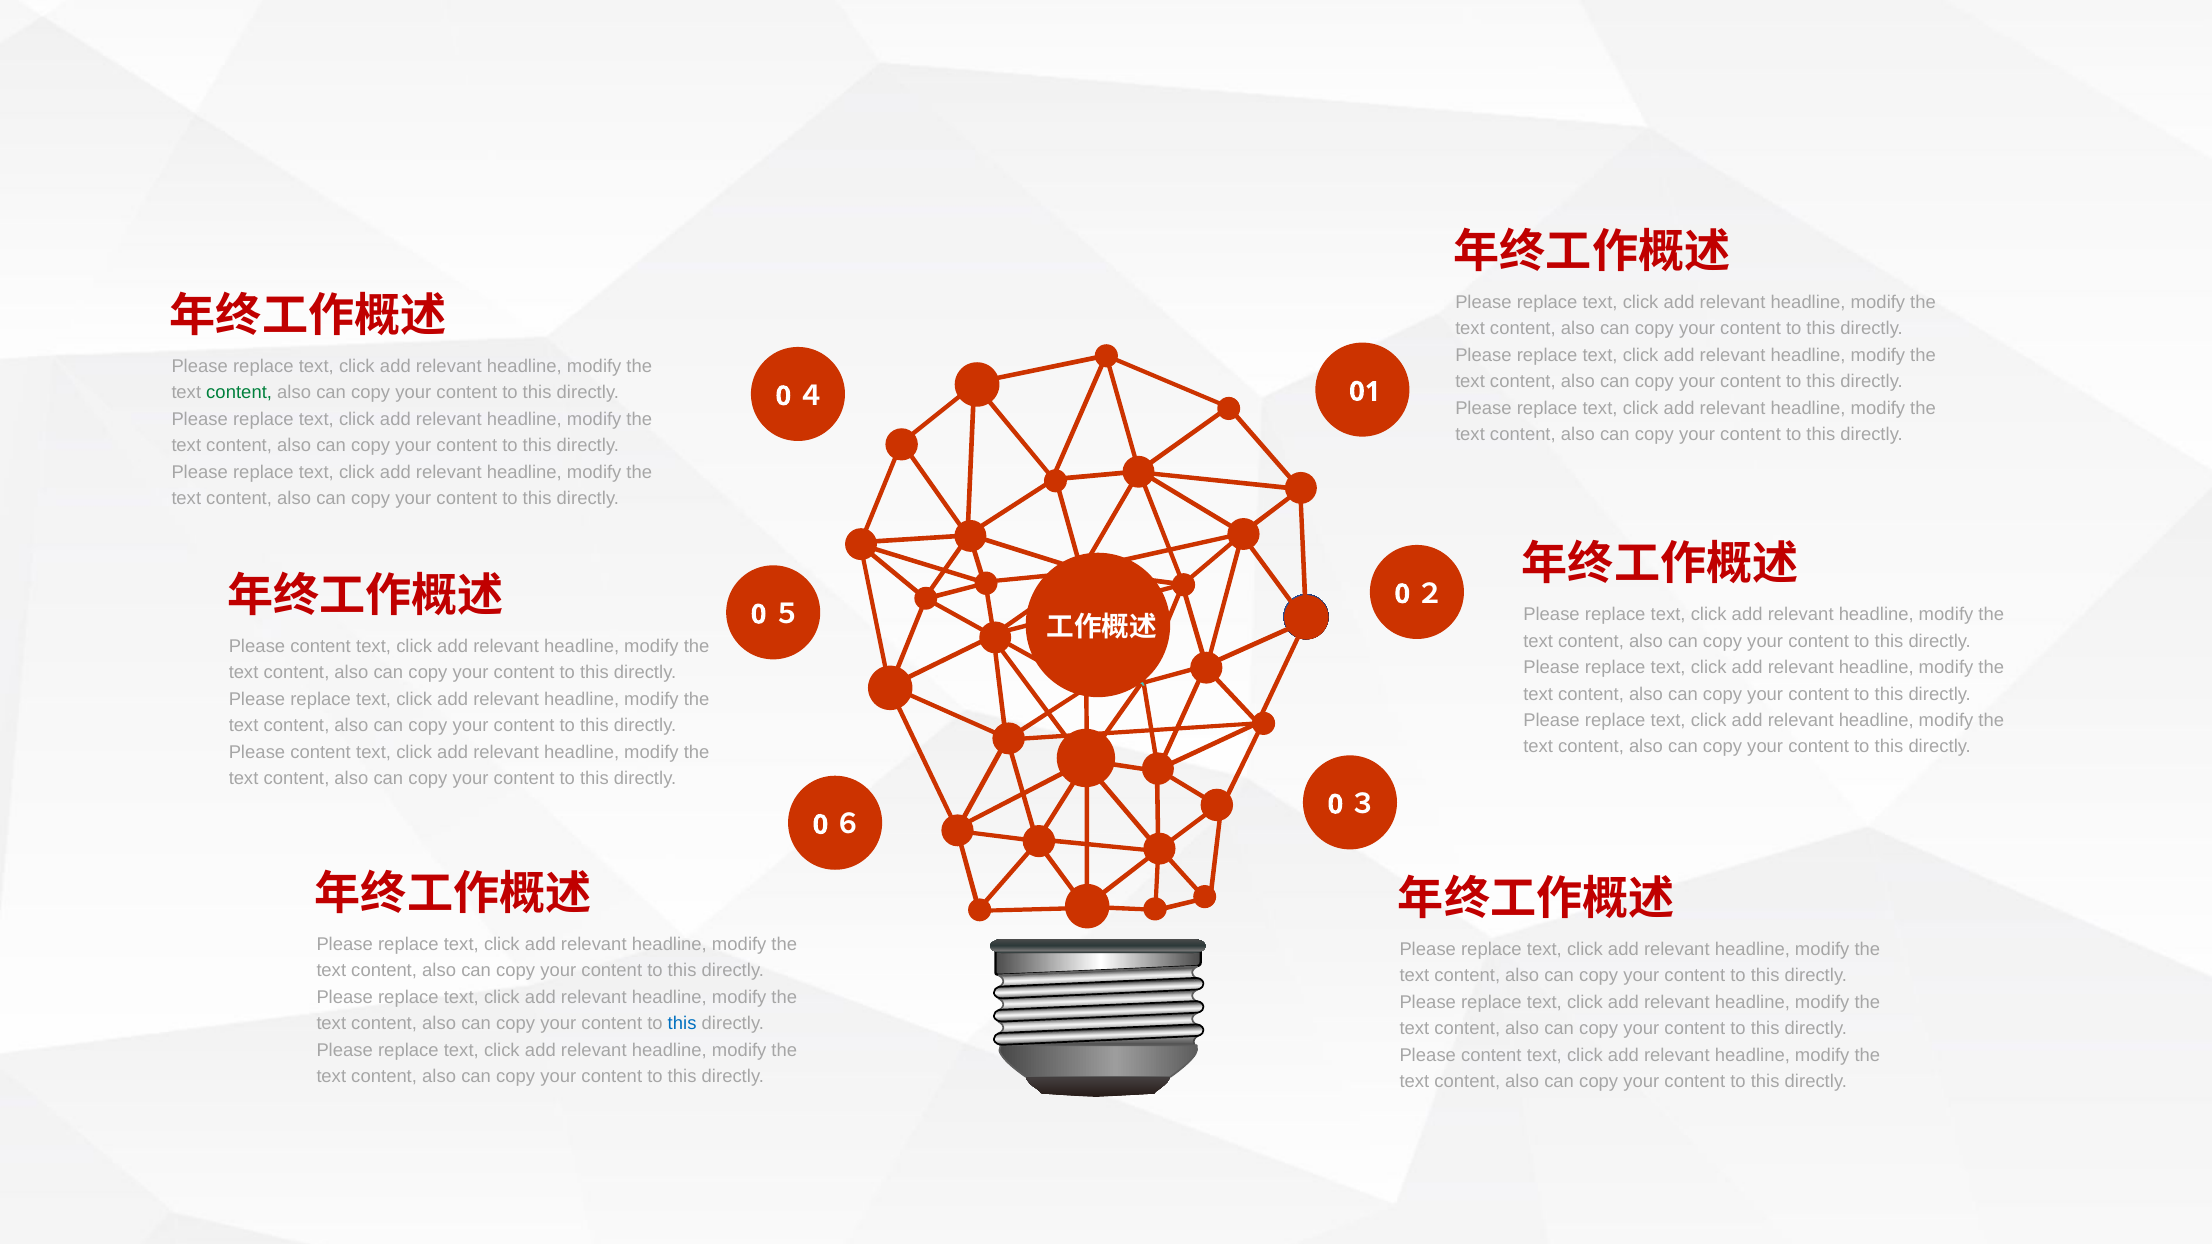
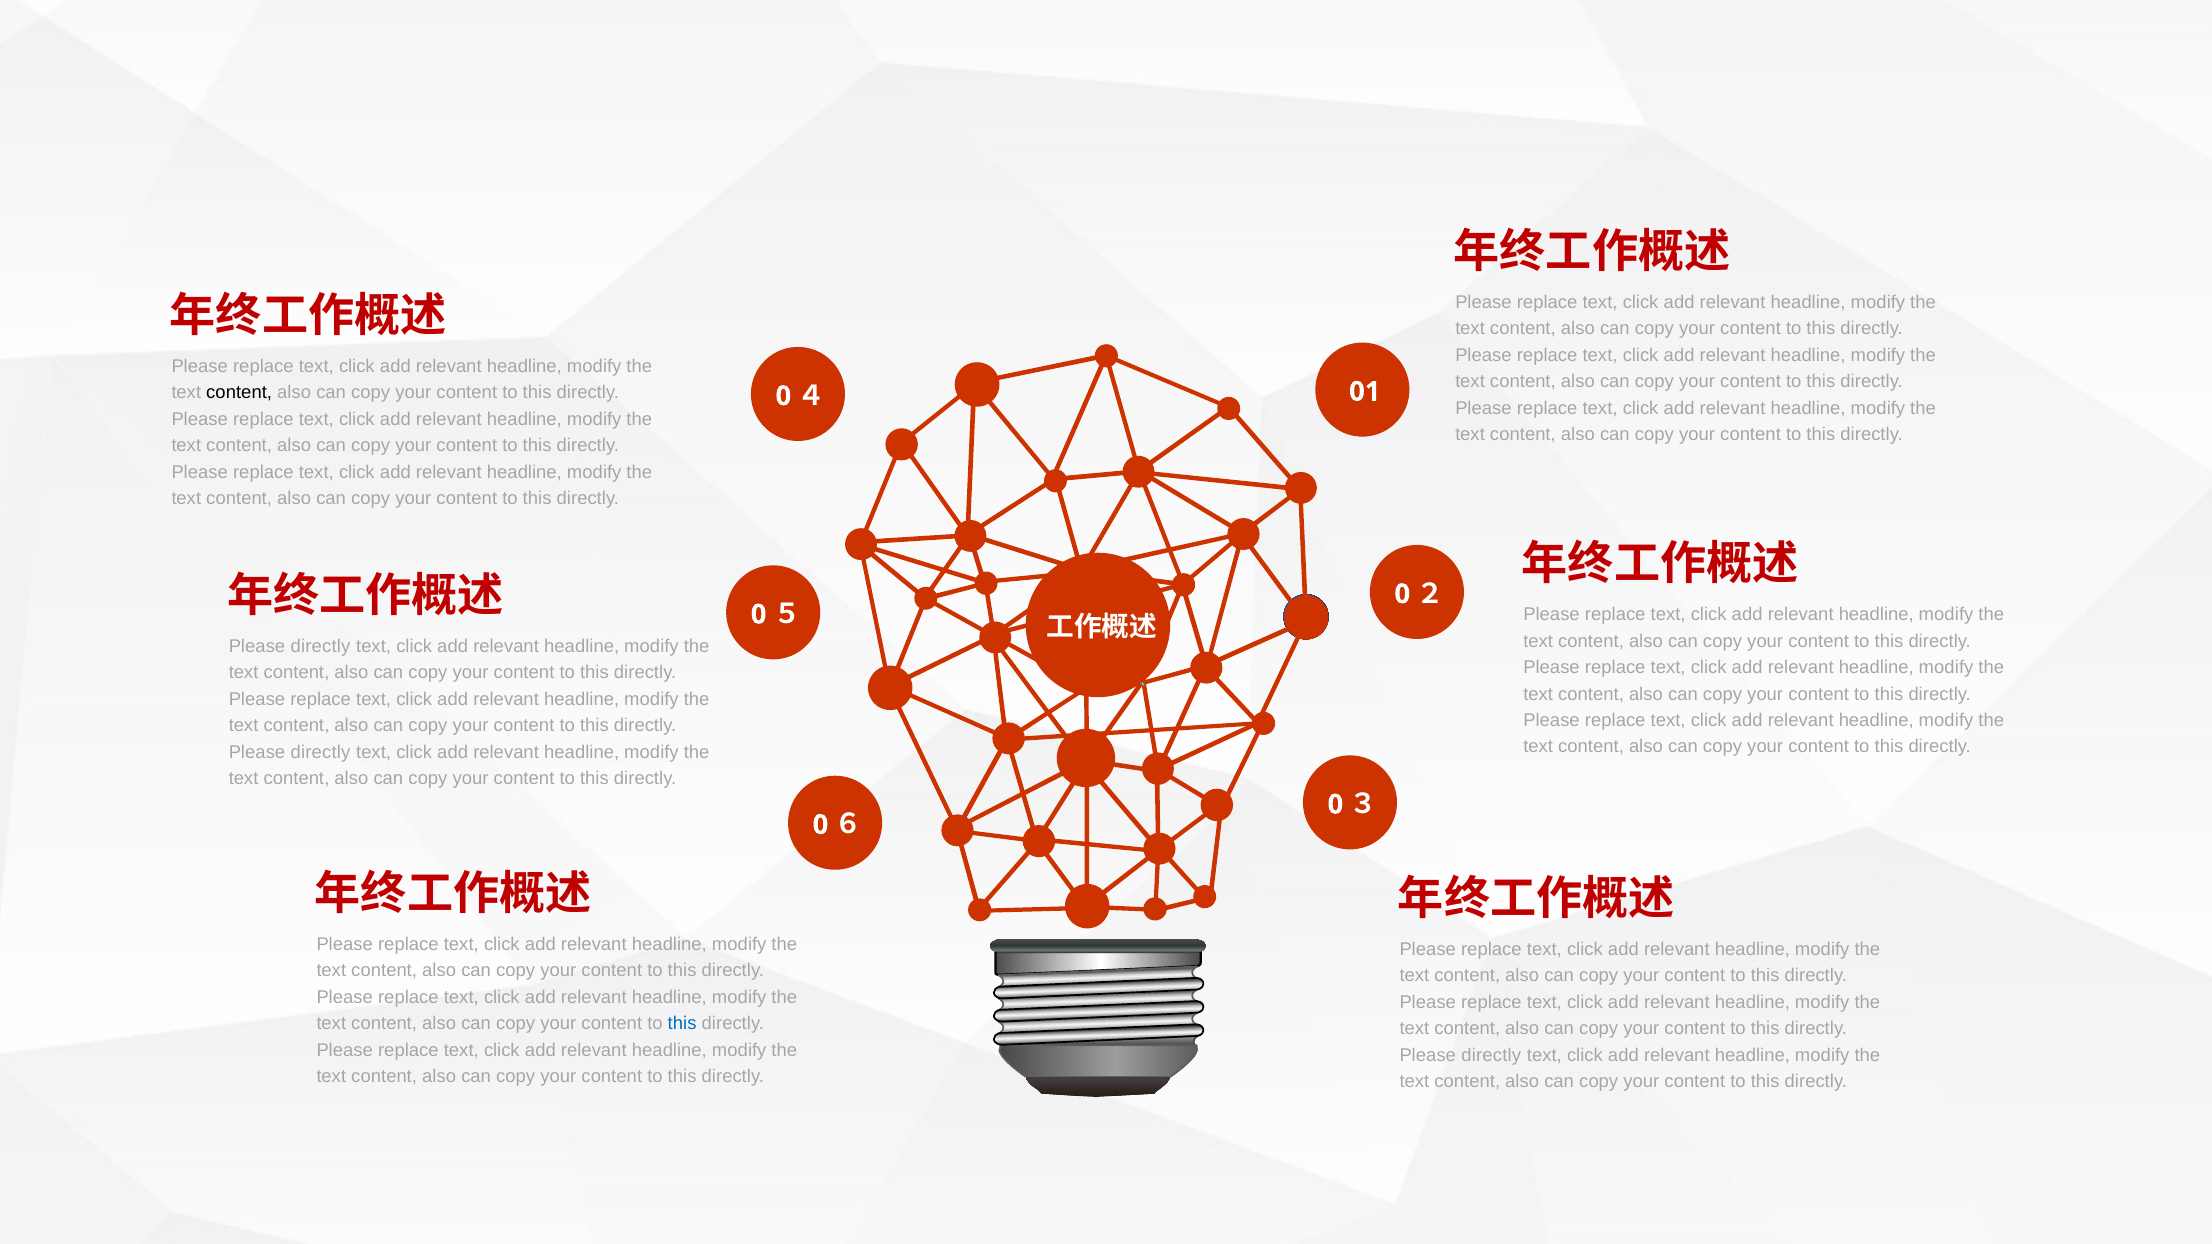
content at (239, 393) colour: green -> black
content at (321, 646): content -> directly
content at (321, 752): content -> directly
content at (1491, 1055): content -> directly
